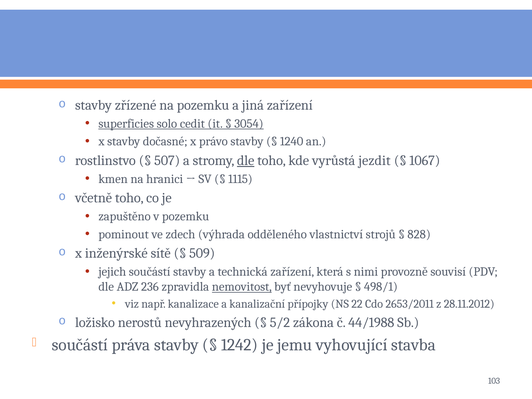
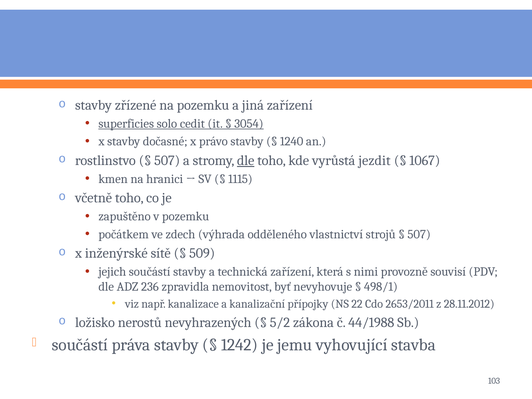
pominout: pominout -> počátkem
828 at (419, 234): 828 -> 507
nemovitost underline: present -> none
